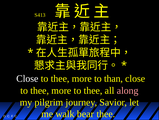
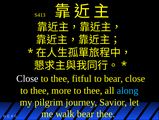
more at (82, 78): more -> fitful
to than: than -> bear
along colour: pink -> light blue
